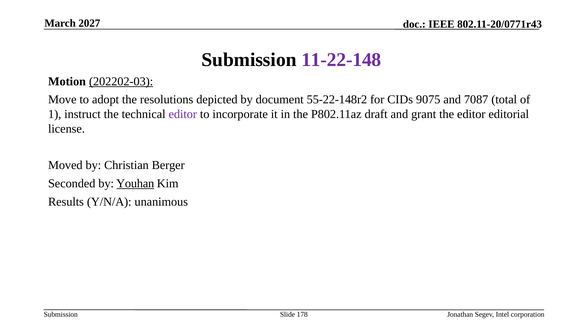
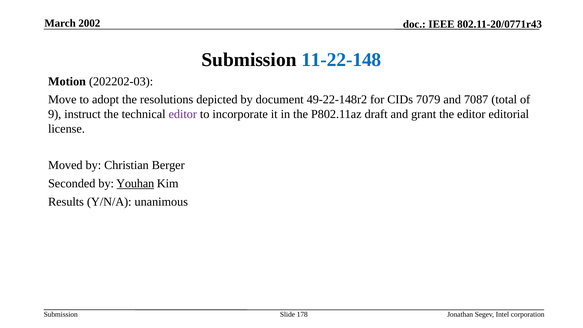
2027: 2027 -> 2002
11-22-148 colour: purple -> blue
202202-03 underline: present -> none
55-22-148r2: 55-22-148r2 -> 49-22-148r2
9075: 9075 -> 7079
1: 1 -> 9
